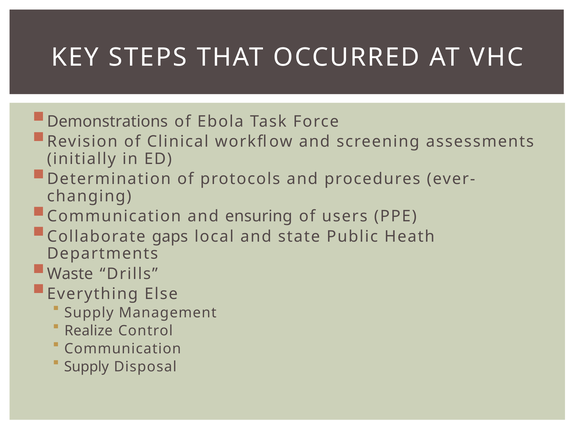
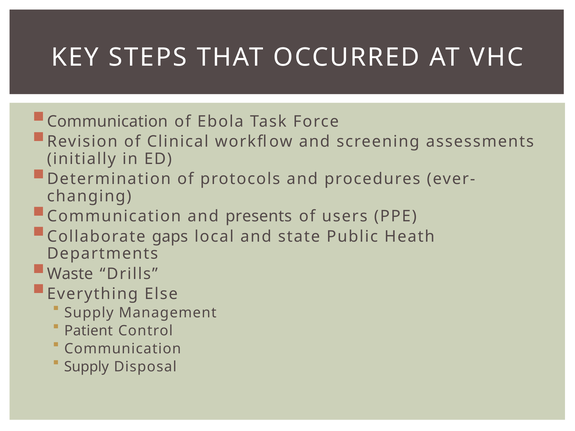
Demonstrations at (107, 122): Demonstrations -> Communication
ensuring: ensuring -> presents
Realize: Realize -> Patient
